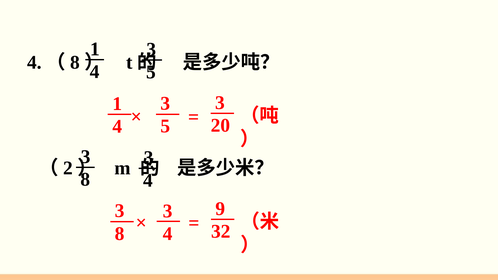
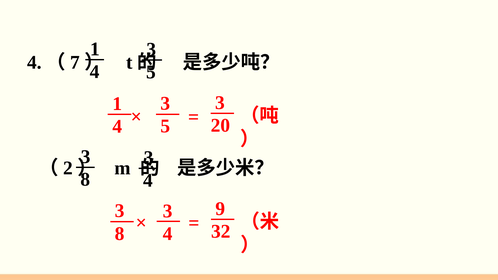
8 at (75, 63): 8 -> 7
